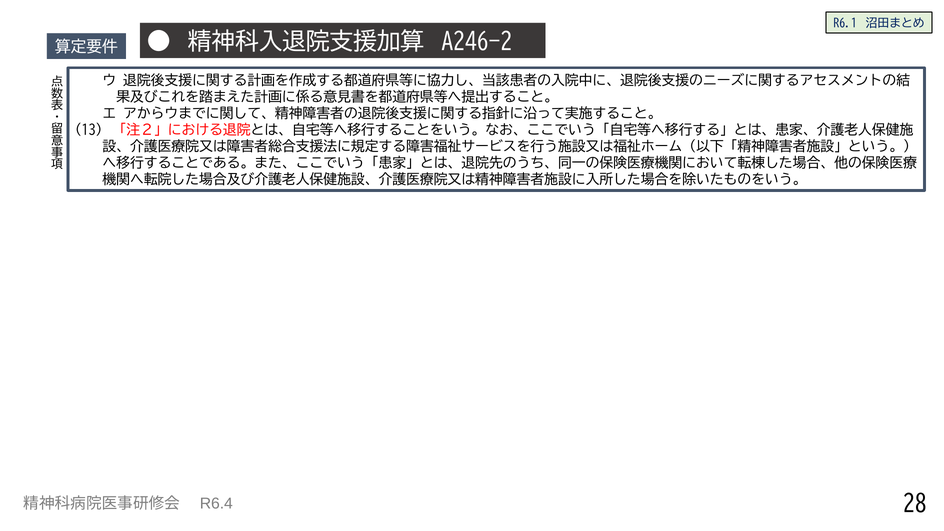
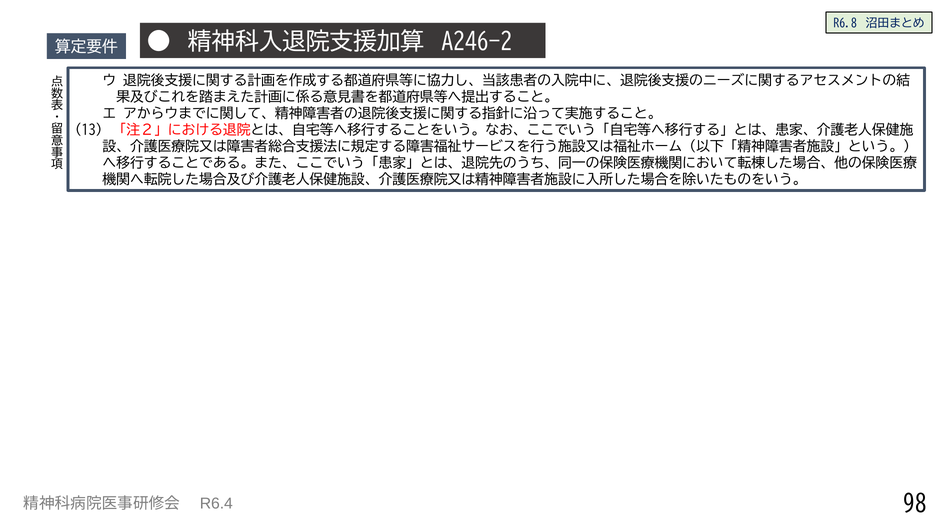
R6.1: R6.1 -> R6.8
28: 28 -> 98
